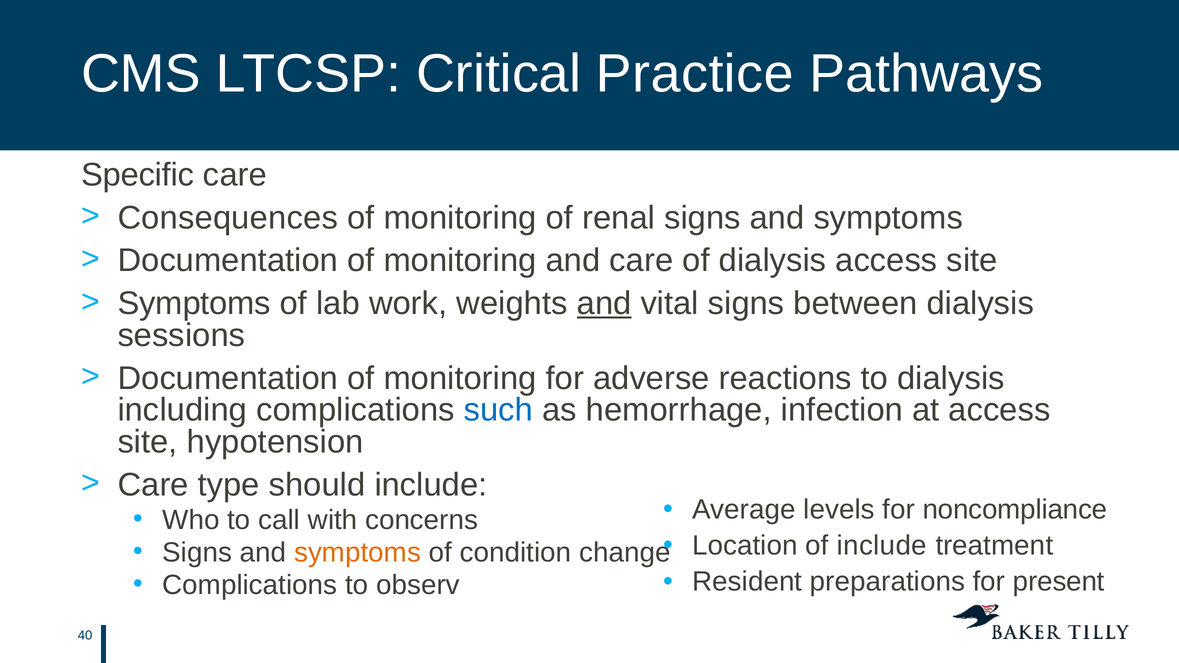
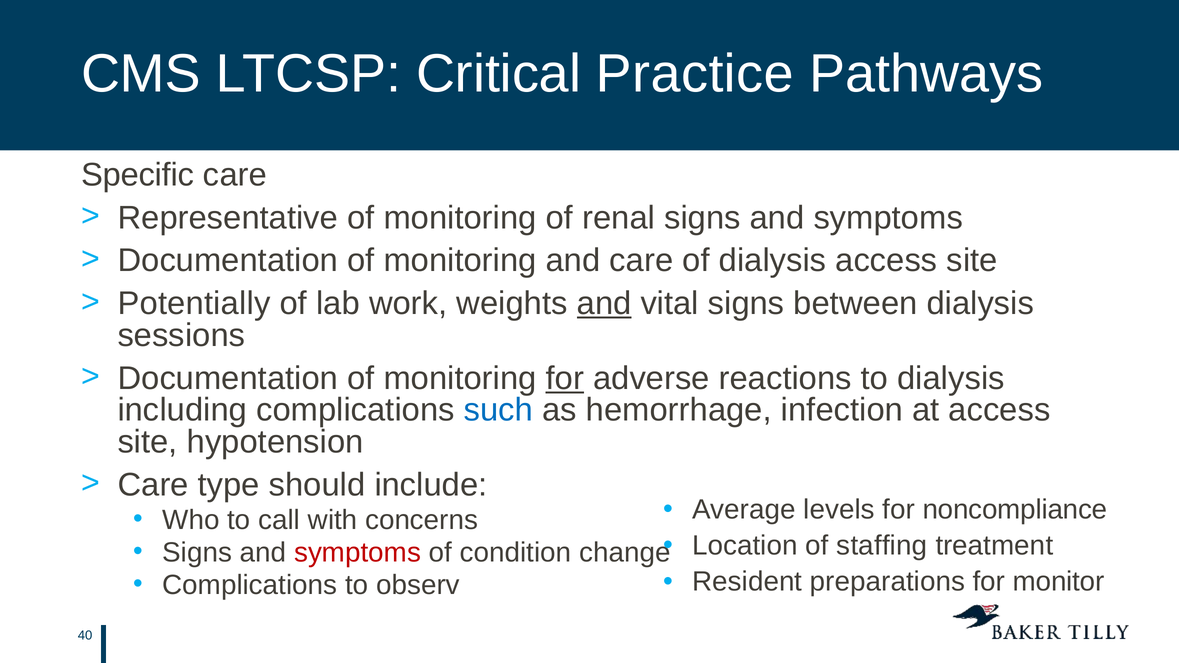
Consequences: Consequences -> Representative
Symptoms at (194, 304): Symptoms -> Potentially
for at (565, 378) underline: none -> present
of include: include -> staffing
symptoms at (358, 553) colour: orange -> red
present: present -> monitor
